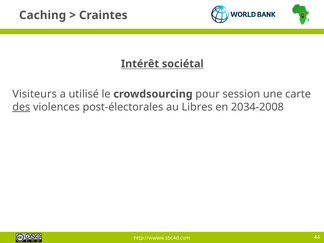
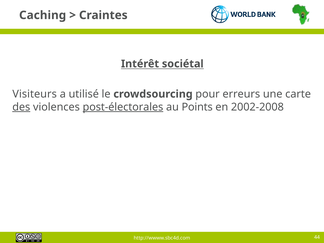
session: session -> erreurs
post-électorales underline: none -> present
Libres: Libres -> Points
2034-2008: 2034-2008 -> 2002-2008
